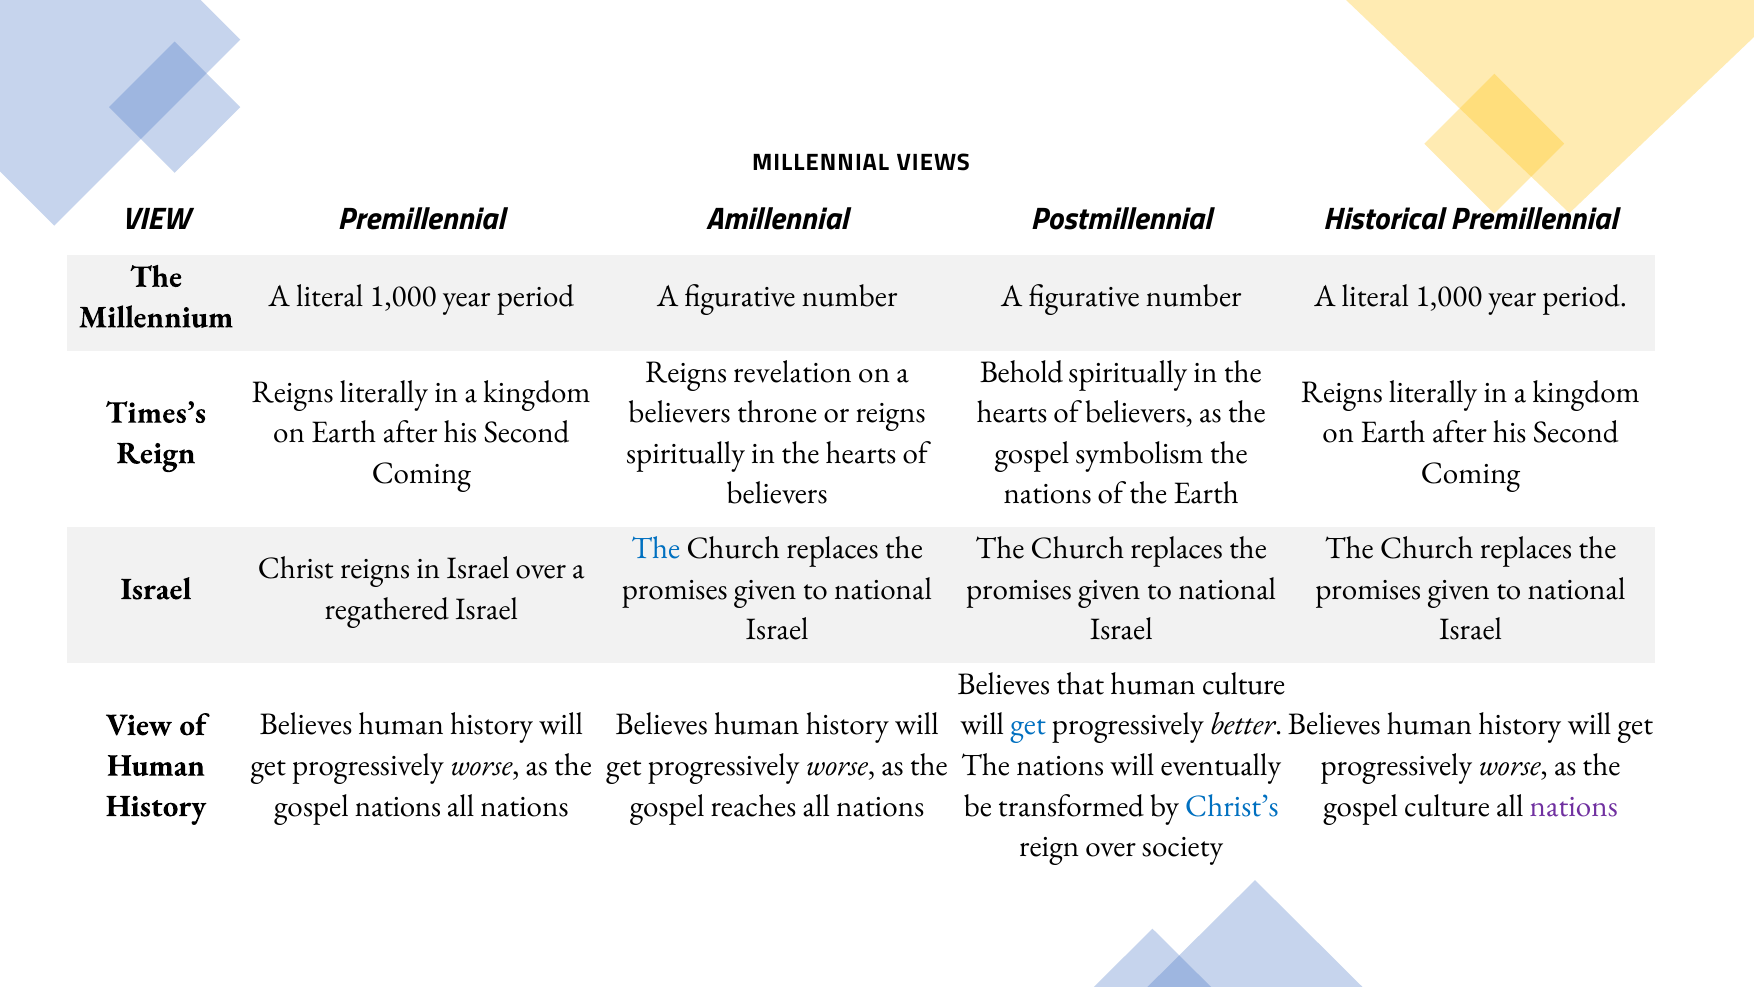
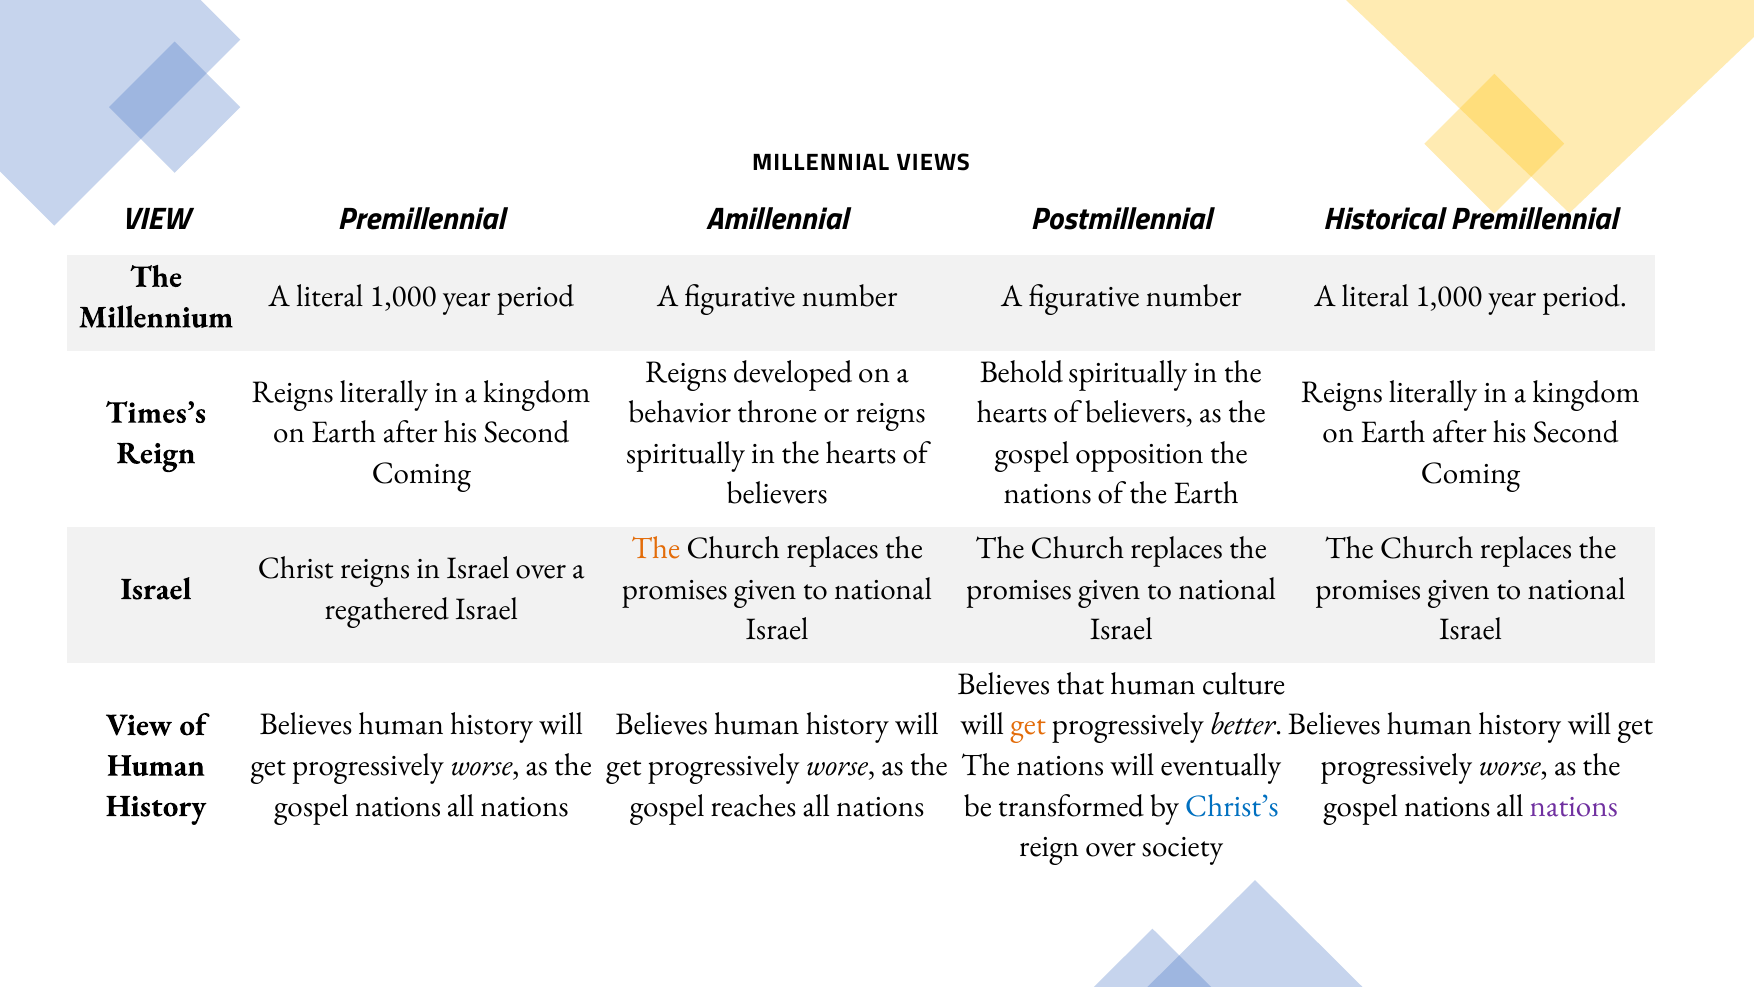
revelation: revelation -> developed
believers at (680, 412): believers -> behavior
symbolism: symbolism -> opposition
The at (656, 548) colour: blue -> orange
get at (1028, 724) colour: blue -> orange
culture at (1447, 806): culture -> nations
